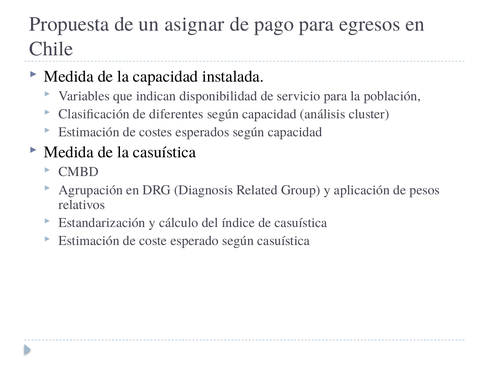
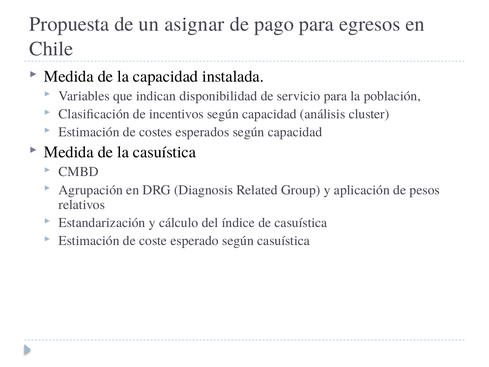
diferentes: diferentes -> incentivos
